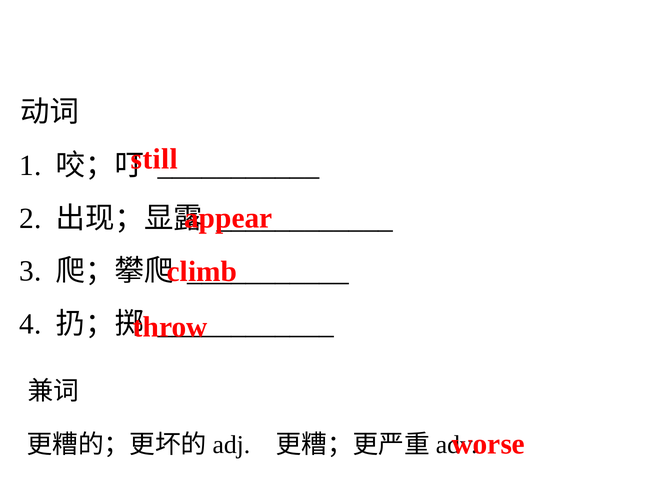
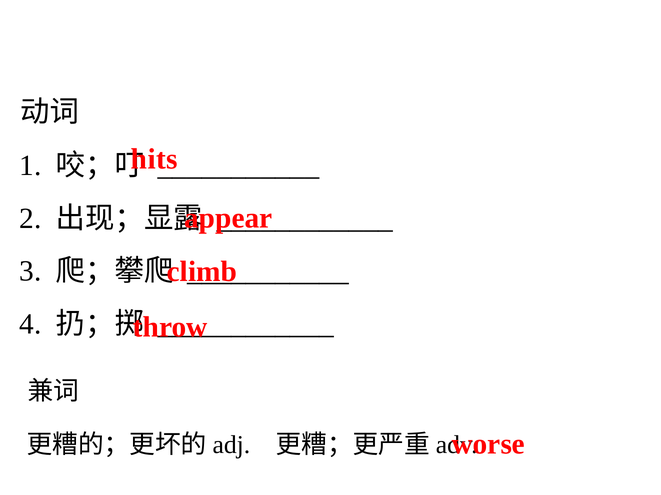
still: still -> hits
